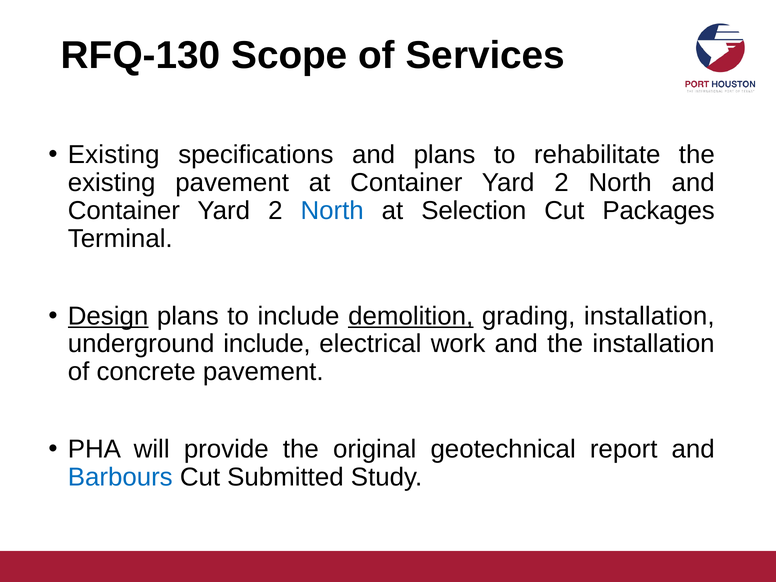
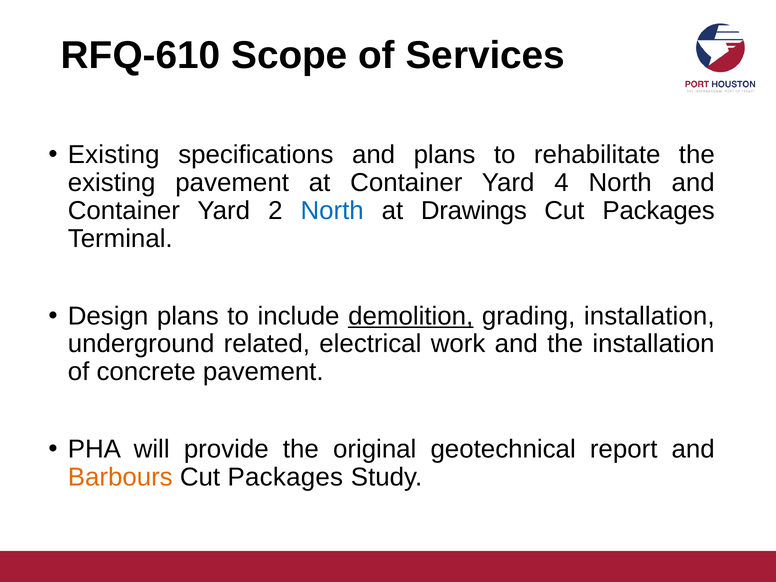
RFQ-130: RFQ-130 -> RFQ-610
at Container Yard 2: 2 -> 4
Selection: Selection -> Drawings
Design underline: present -> none
underground include: include -> related
Barbours colour: blue -> orange
Submitted at (285, 477): Submitted -> Packages
